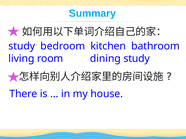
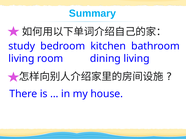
dining study: study -> living
